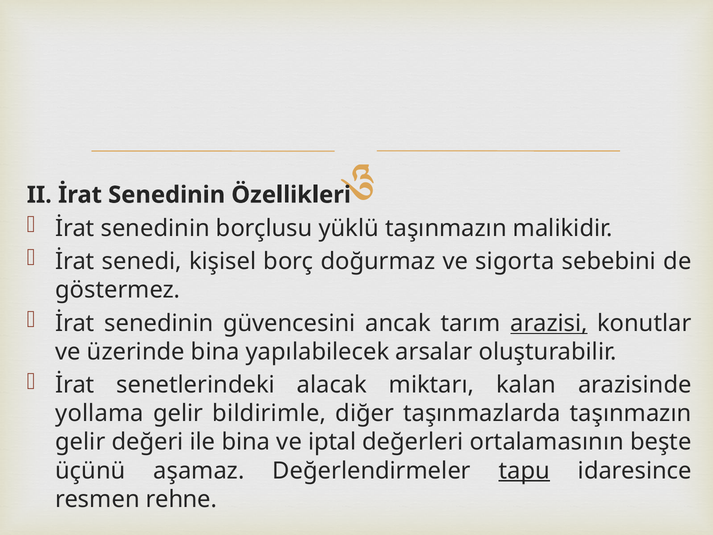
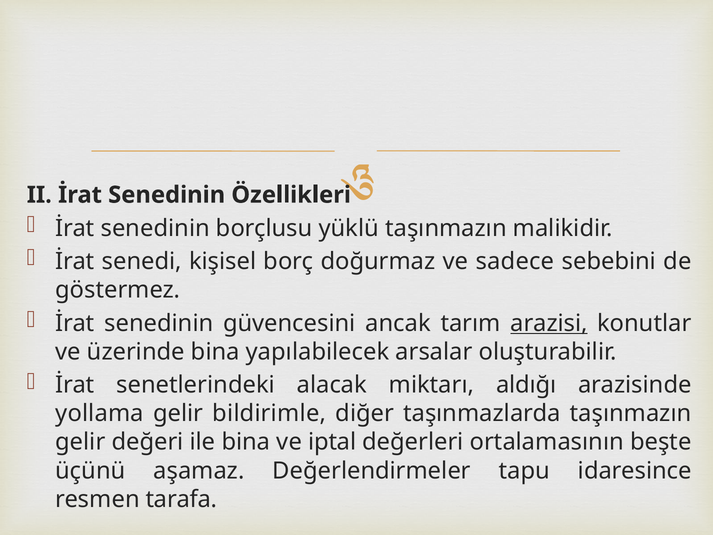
sigorta: sigorta -> sadece
kalan: kalan -> aldığı
tapu underline: present -> none
rehne: rehne -> tarafa
